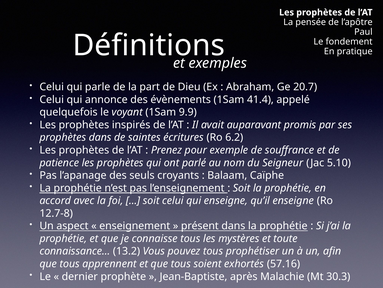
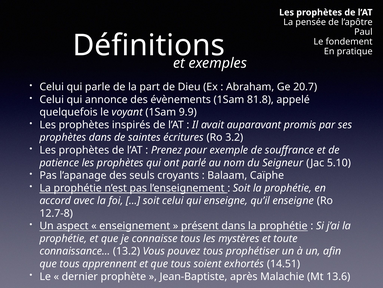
41.4: 41.4 -> 81.8
6.2: 6.2 -> 3.2
57.16: 57.16 -> 14.51
30.3: 30.3 -> 13.6
